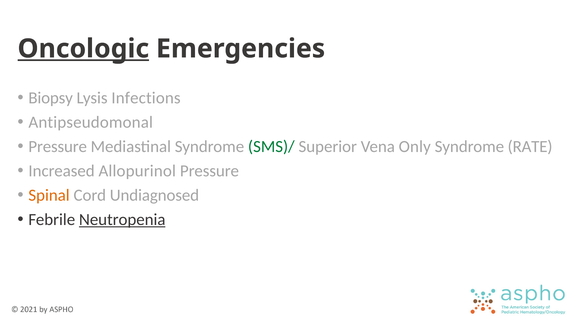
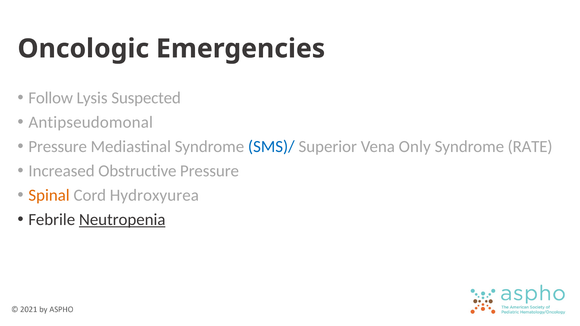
Oncologic underline: present -> none
Biopsy: Biopsy -> Follow
Infections: Infections -> Suspected
SMS)/ colour: green -> blue
Allopurinol: Allopurinol -> Obstructive
Undiagnosed: Undiagnosed -> Hydroxyurea
